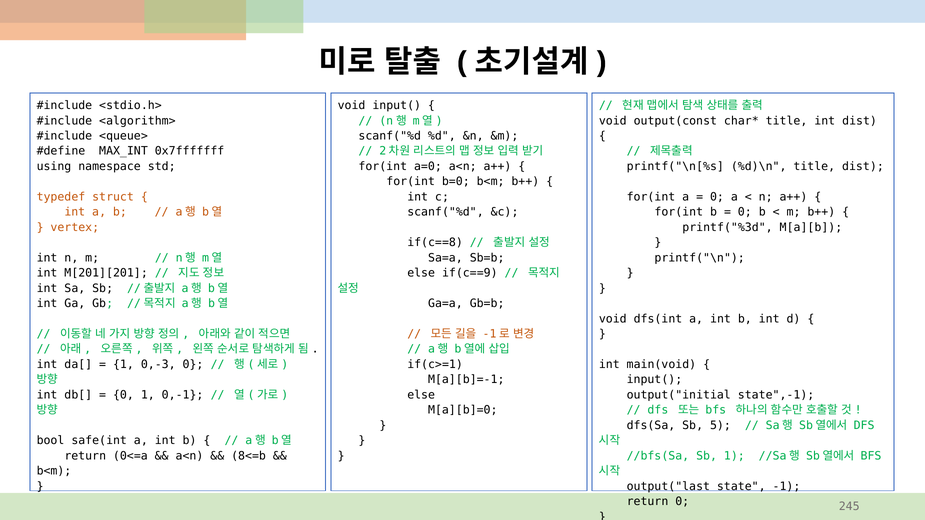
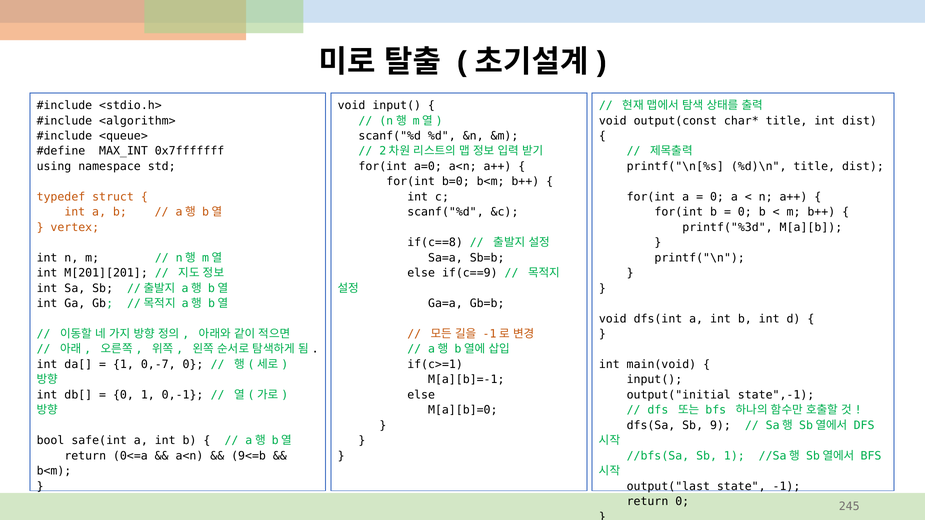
0,-3: 0,-3 -> 0,-7
5: 5 -> 9
8<=b: 8<=b -> 9<=b
